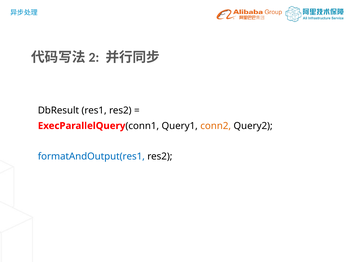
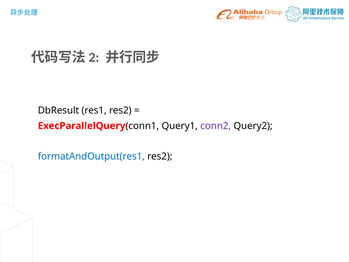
conn2 colour: orange -> purple
